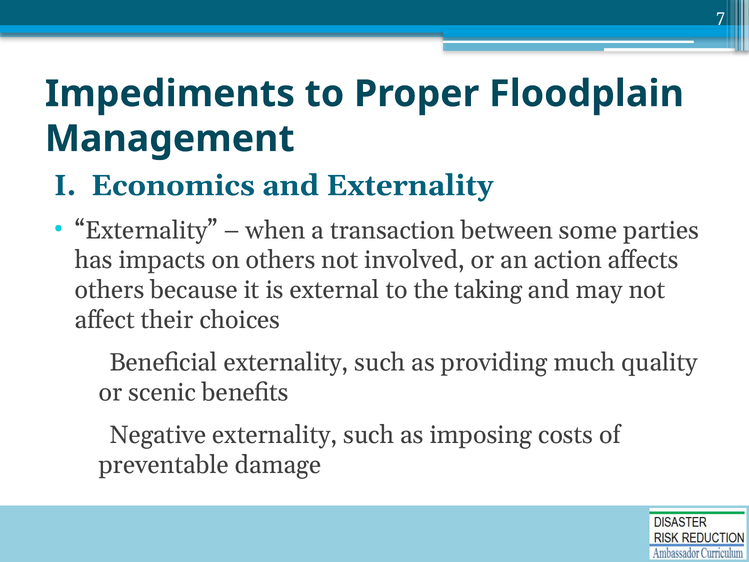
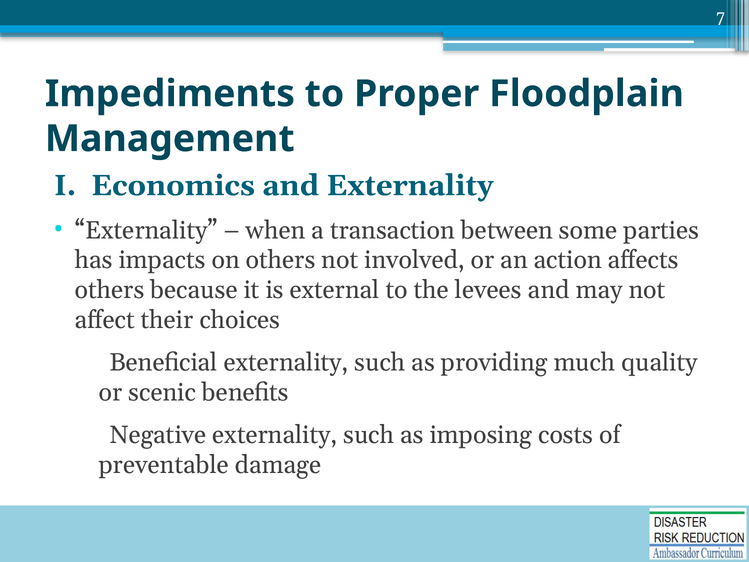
taking: taking -> levees
